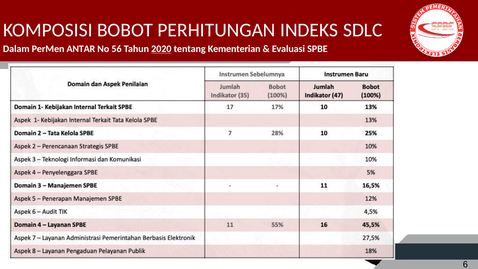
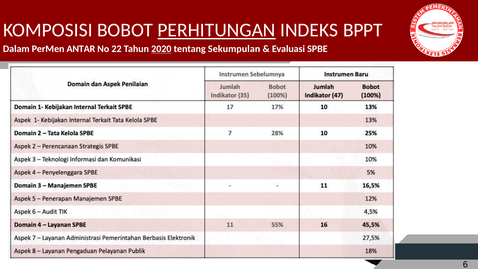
PERHITUNGAN underline: none -> present
SDLC: SDLC -> BPPT
56: 56 -> 22
Kementerian: Kementerian -> Sekumpulan
